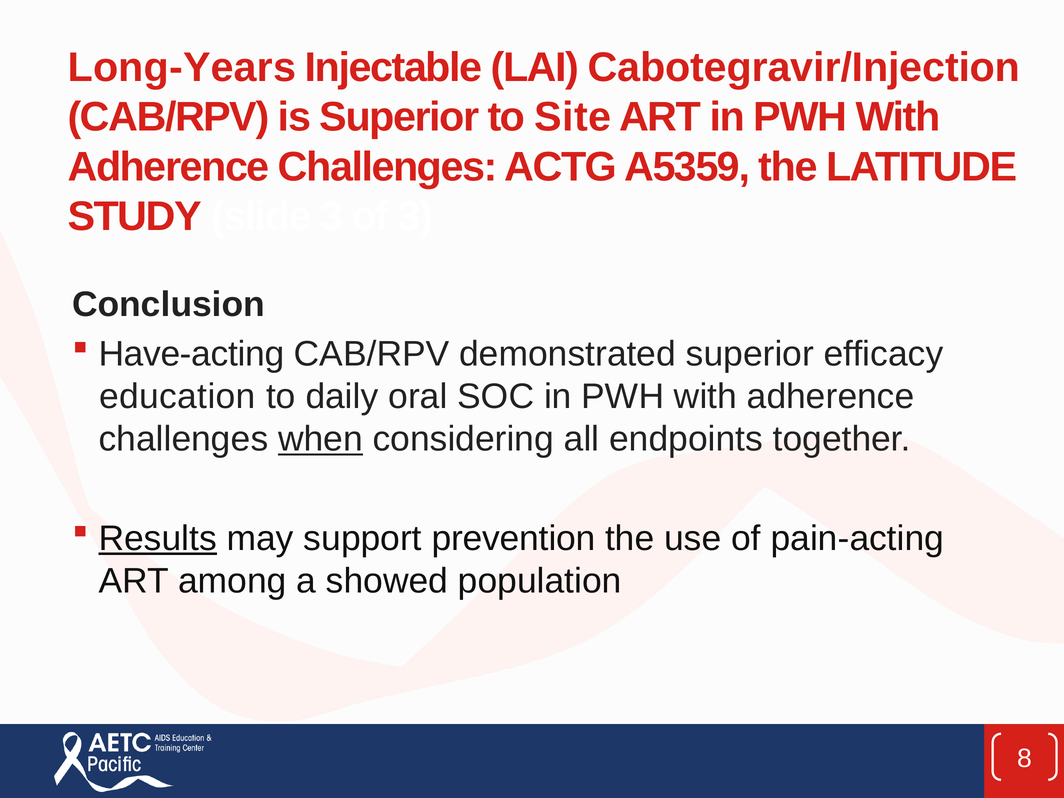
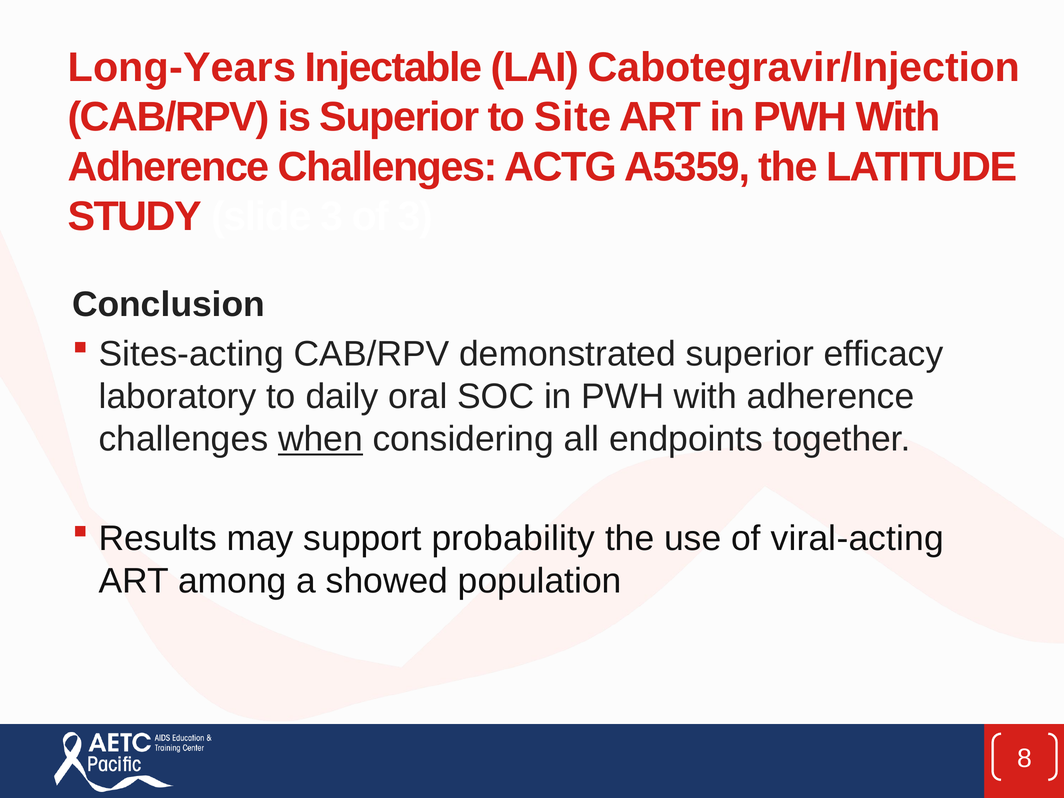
Have-acting: Have-acting -> Sites-acting
education: education -> laboratory
Results underline: present -> none
prevention: prevention -> probability
pain-acting: pain-acting -> viral-acting
